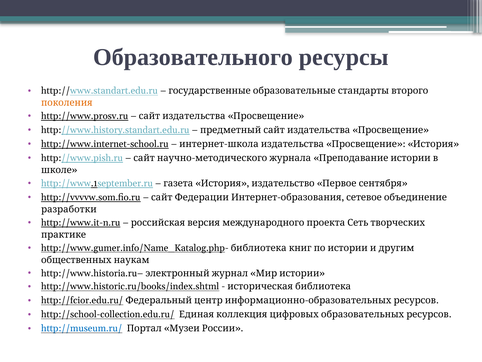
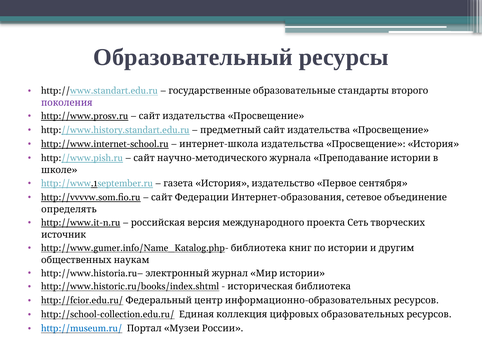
Образовательного: Образовательного -> Образовательный
поколения colour: orange -> purple
разработки: разработки -> определять
практике: практике -> источник
